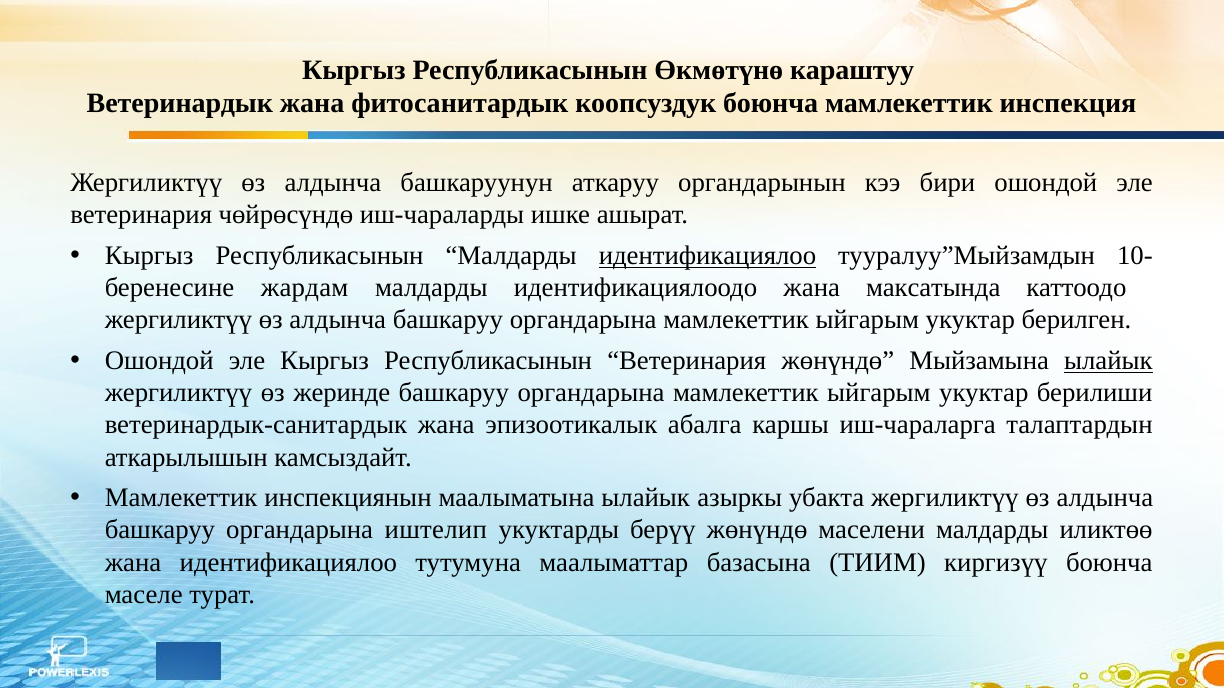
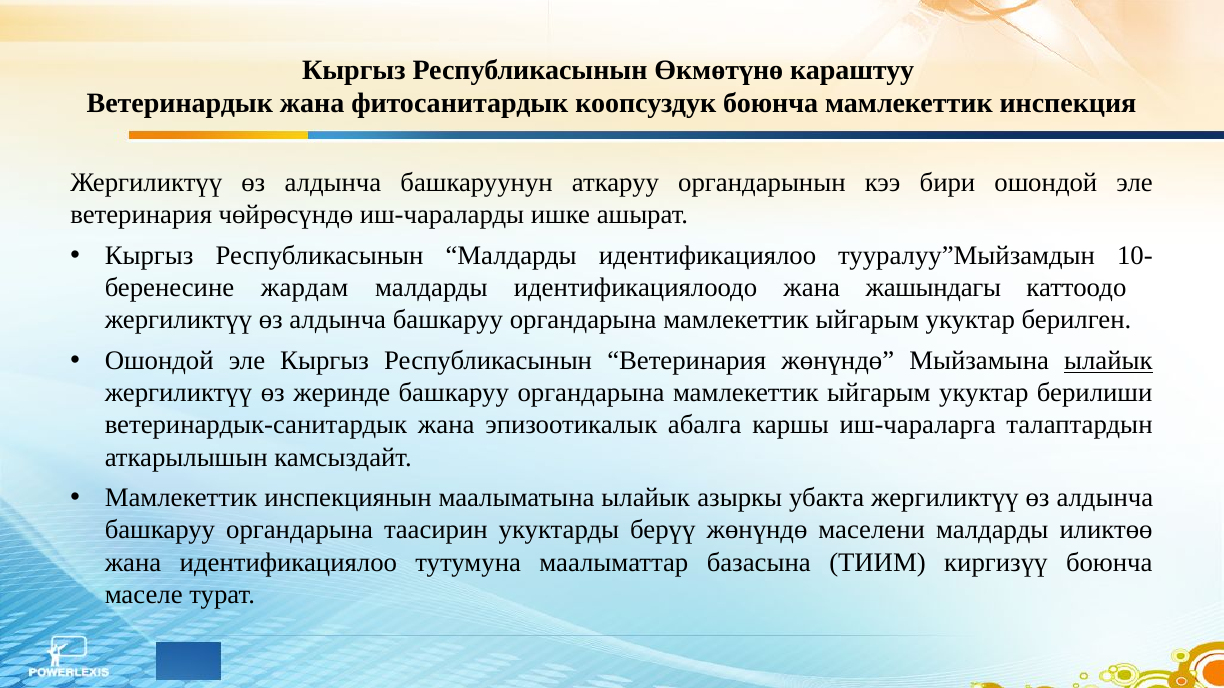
идентификациялоо at (707, 256) underline: present -> none
максатында: максатында -> жашындагы
иштелип: иштелип -> таасирин
